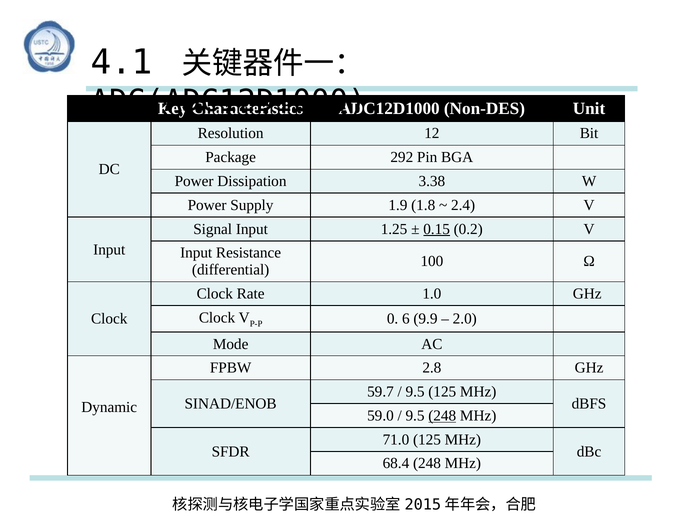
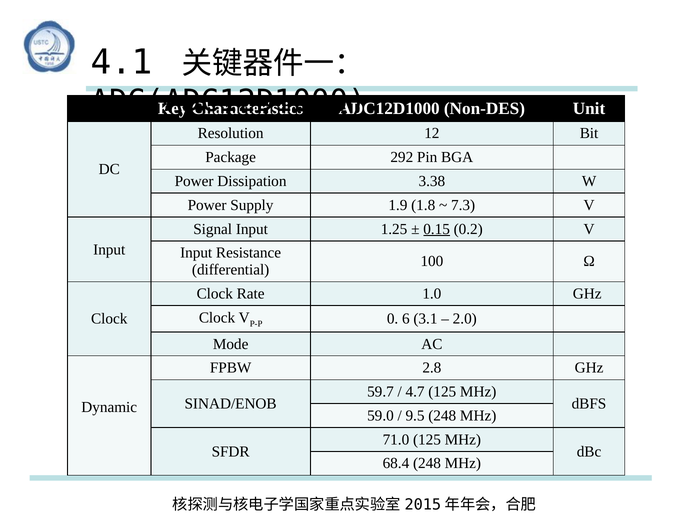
2.4: 2.4 -> 7.3
9.9: 9.9 -> 3.1
9.5 at (415, 391): 9.5 -> 4.7
248 at (442, 415) underline: present -> none
